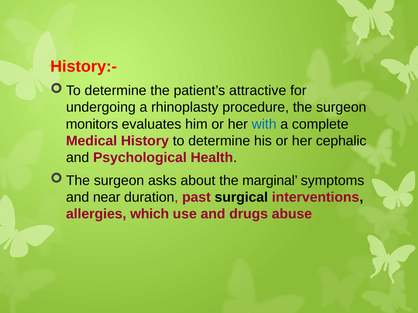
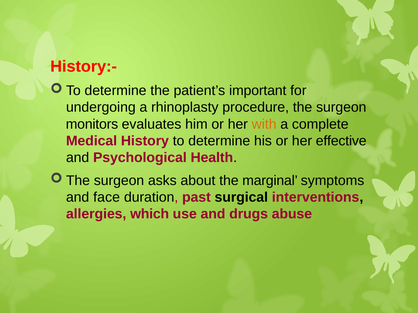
attractive: attractive -> important
with colour: blue -> orange
cephalic: cephalic -> effective
near: near -> face
